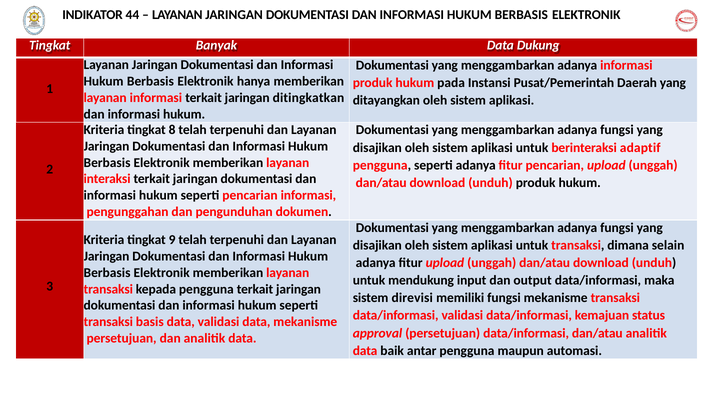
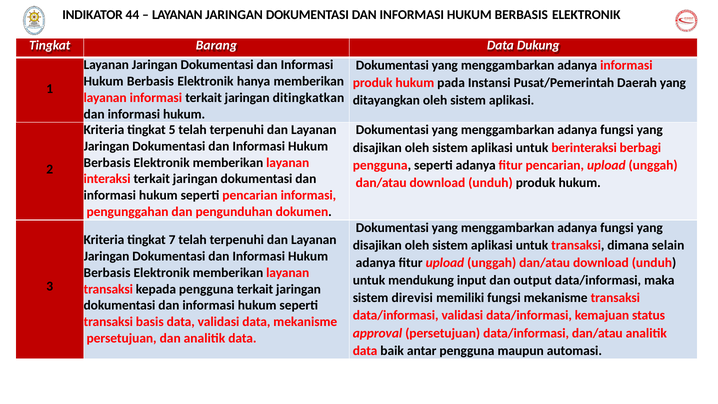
Banyak: Banyak -> Barang
8: 8 -> 5
adaptif: adaptif -> berbagi
9: 9 -> 7
